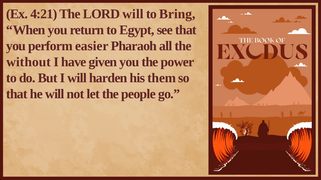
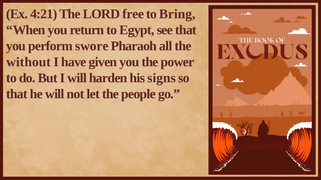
LORD will: will -> free
easier: easier -> swore
them: them -> signs
